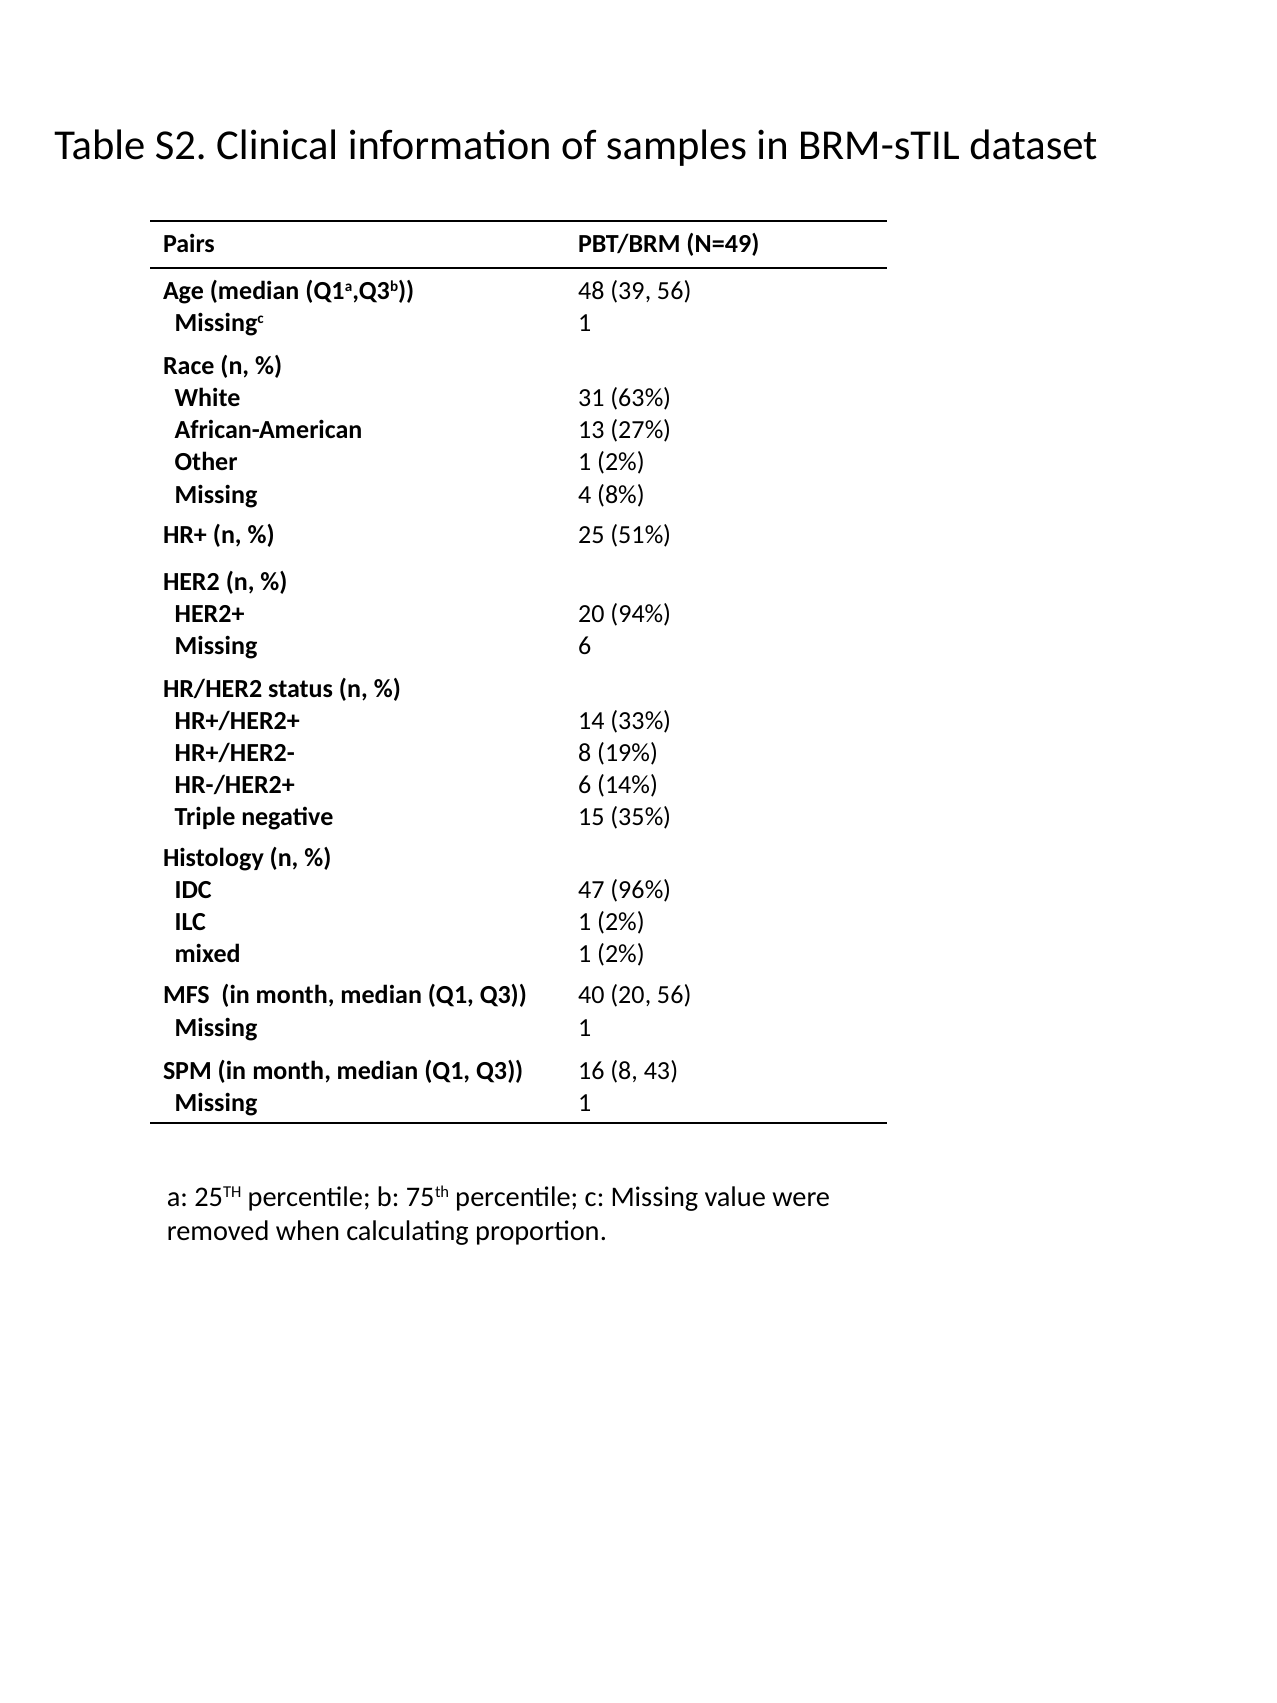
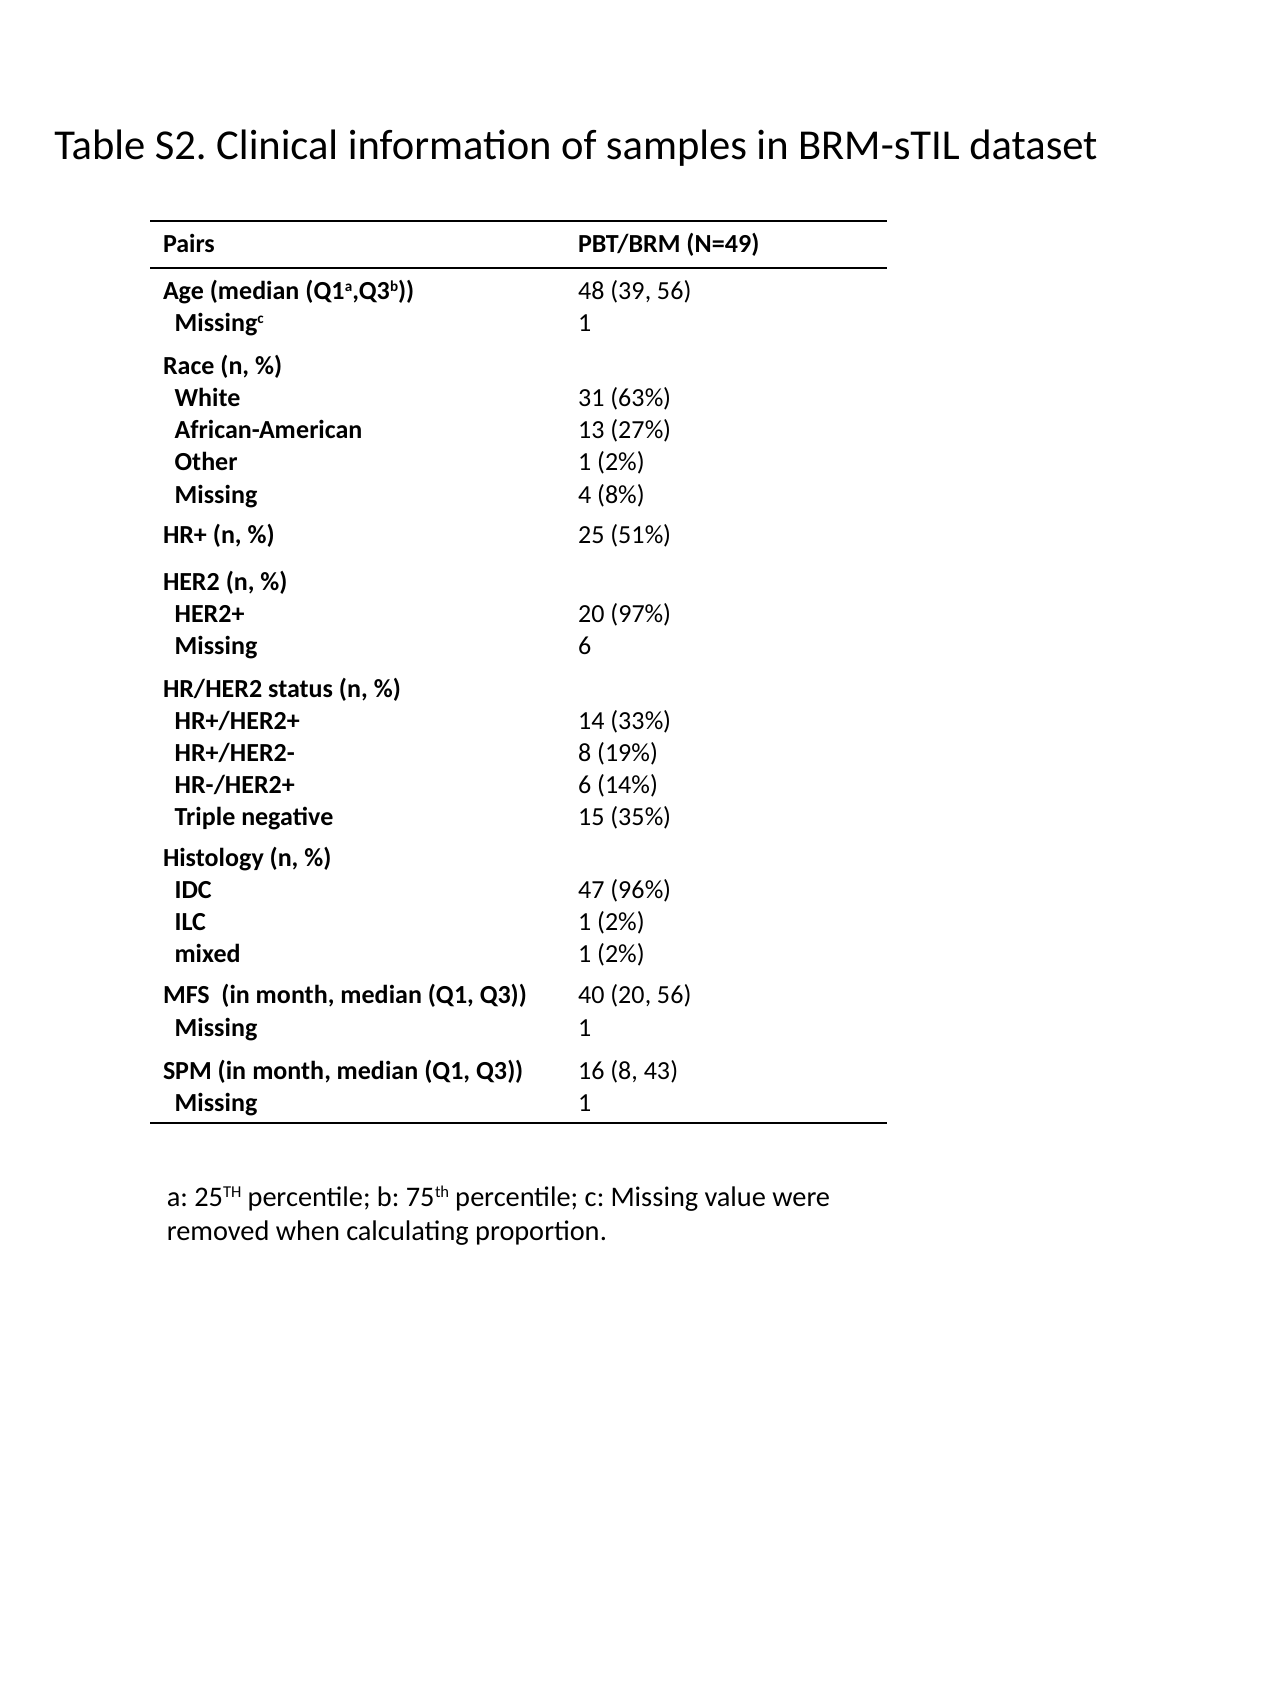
94%: 94% -> 97%
